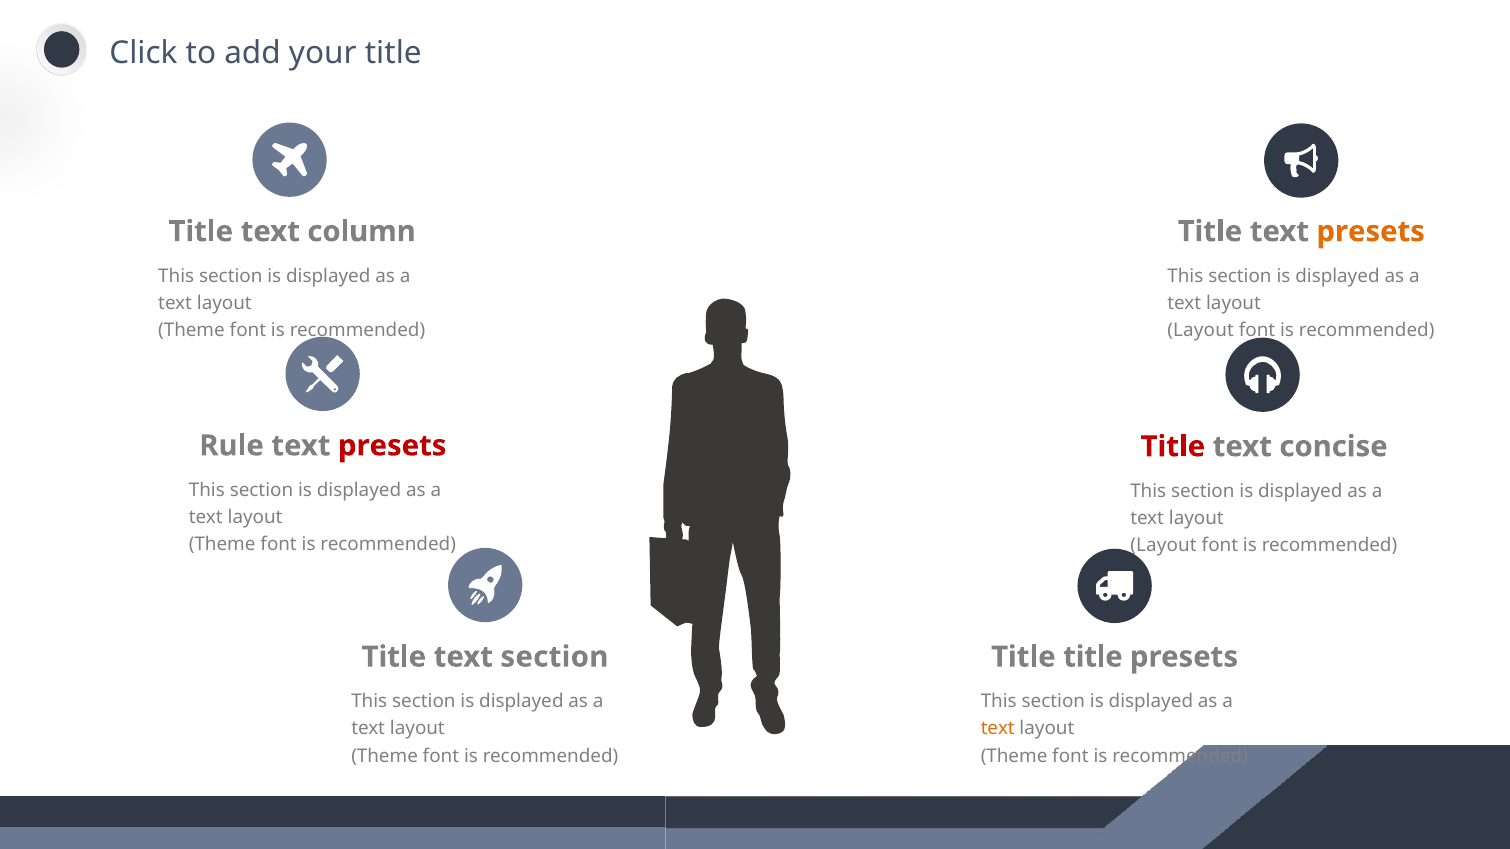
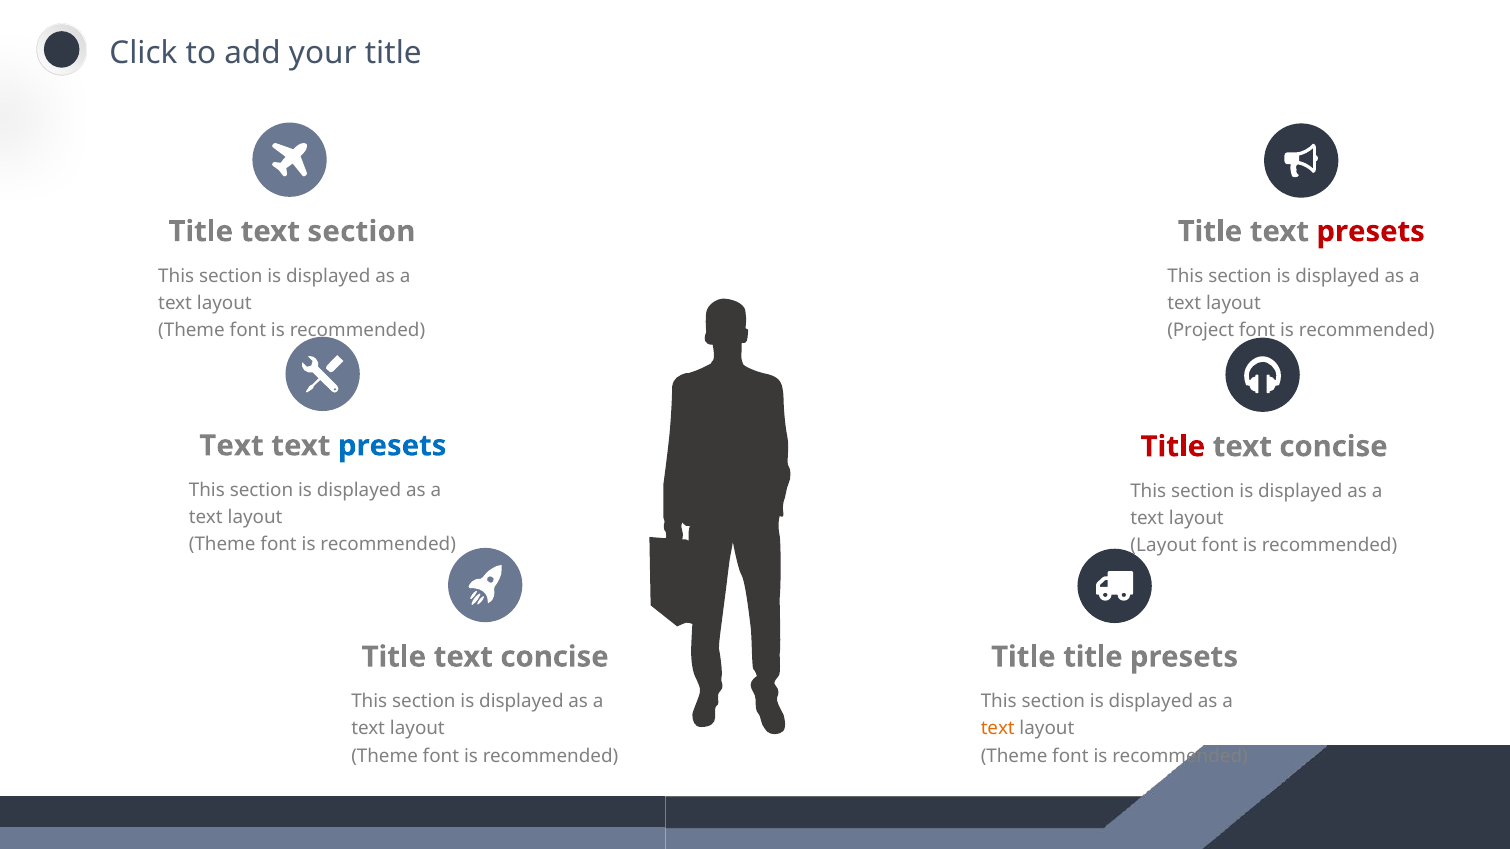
text column: column -> section
presets at (1371, 232) colour: orange -> red
Layout at (1201, 331): Layout -> Project
Rule at (232, 446): Rule -> Text
presets at (392, 446) colour: red -> blue
section at (554, 657): section -> concise
